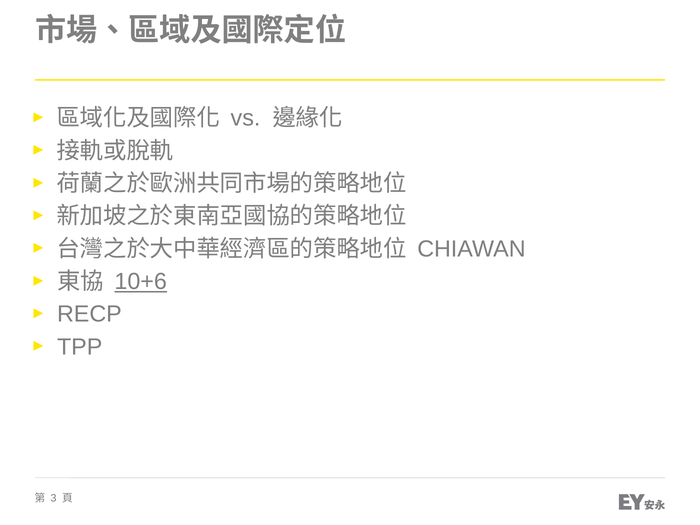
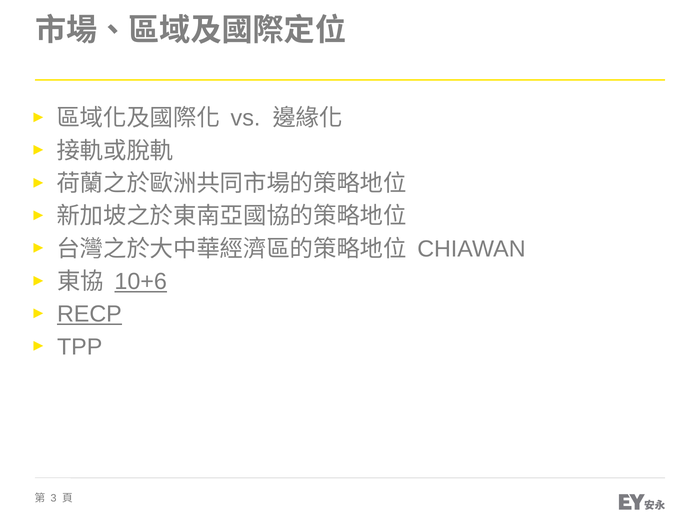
RECP underline: none -> present
